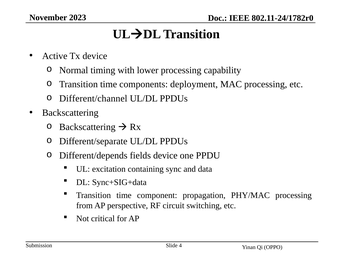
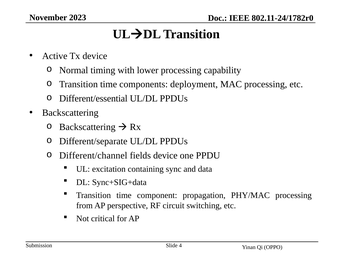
Different/channel: Different/channel -> Different/essential
Different/depends: Different/depends -> Different/channel
